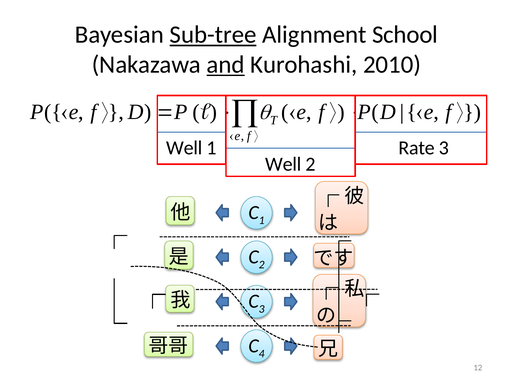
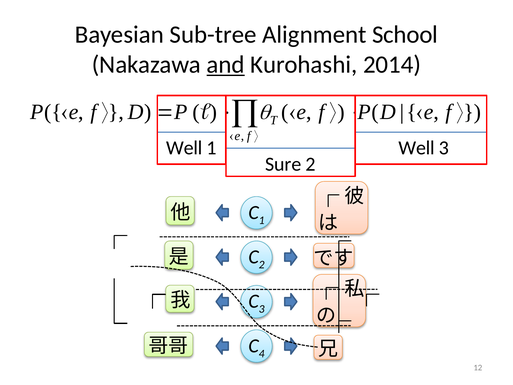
Sub-tree underline: present -> none
2010: 2010 -> 2014
1 Rate: Rate -> Well
Well at (283, 164): Well -> Sure
